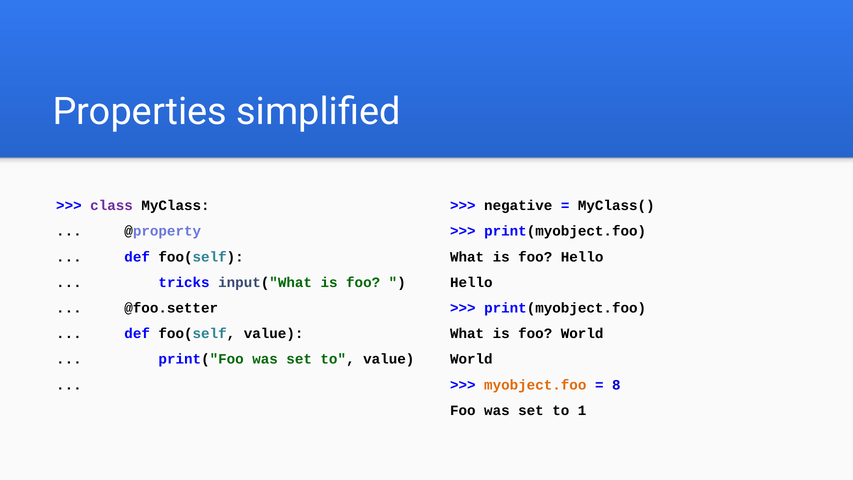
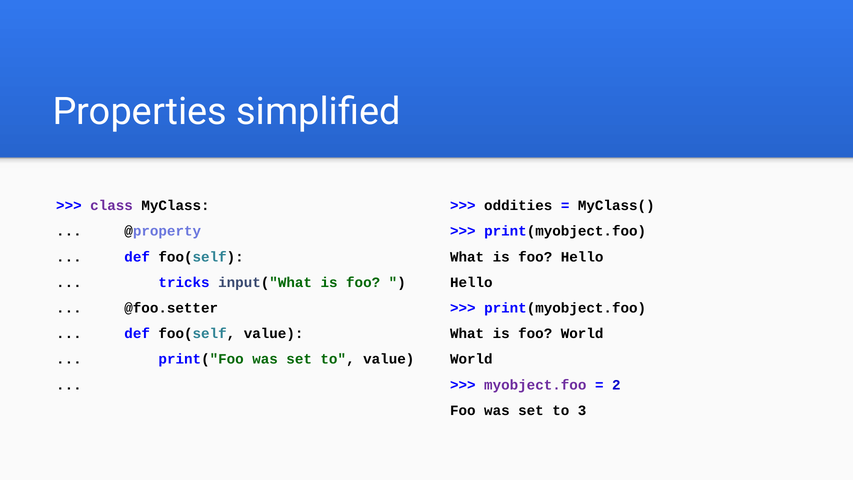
negative: negative -> oddities
myobject.foo colour: orange -> purple
8: 8 -> 2
1: 1 -> 3
